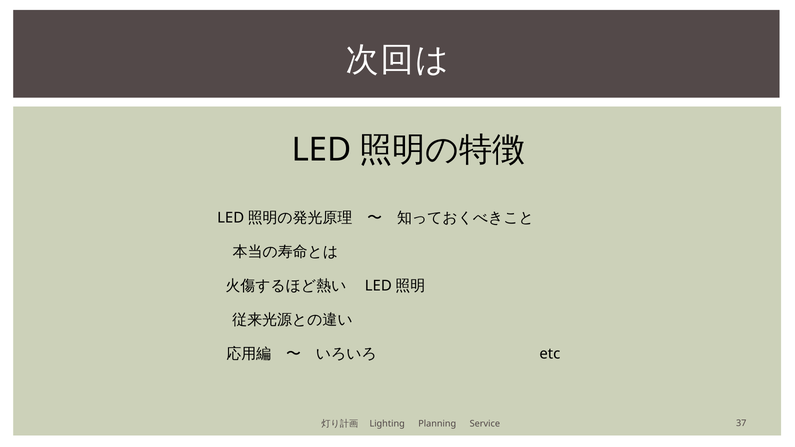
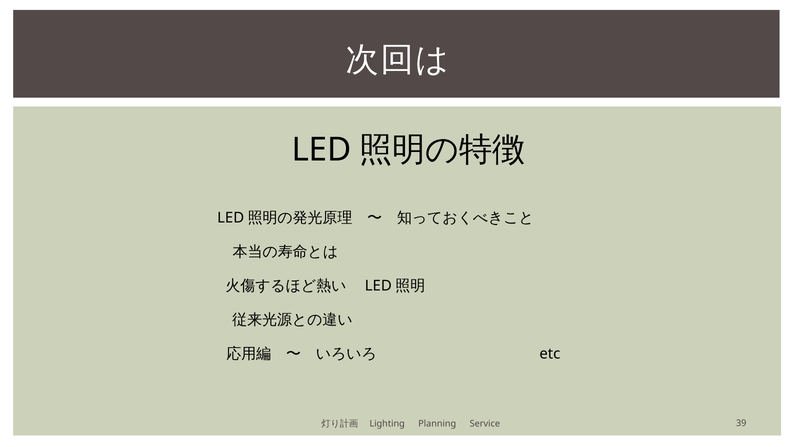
37: 37 -> 39
